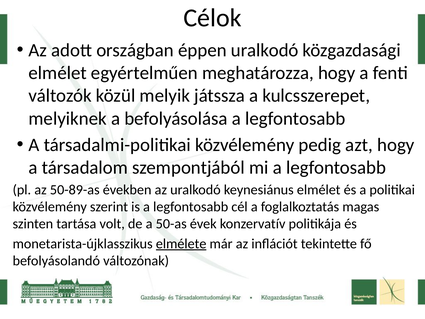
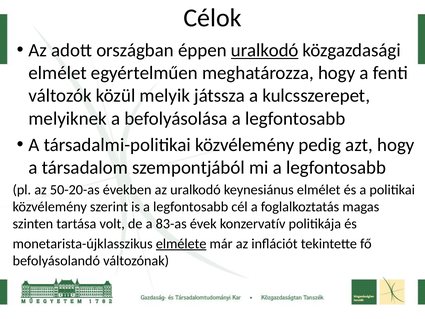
uralkodó at (265, 50) underline: none -> present
50-89-as: 50-89-as -> 50-20-as
50-as: 50-as -> 83-as
